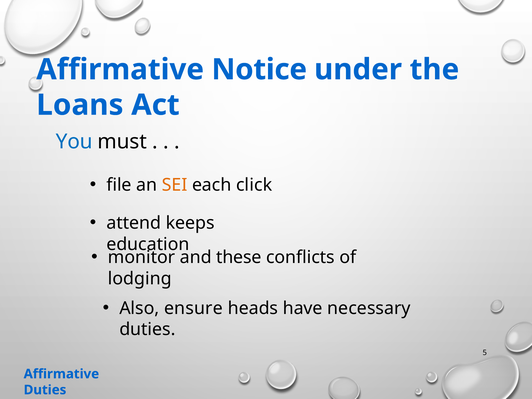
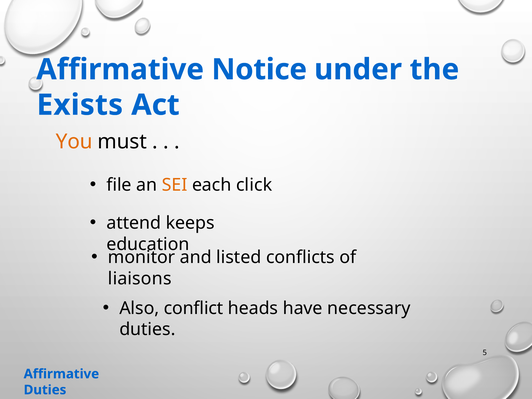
Loans: Loans -> Exists
You colour: blue -> orange
these: these -> listed
lodging: lodging -> liaisons
ensure: ensure -> conflict
